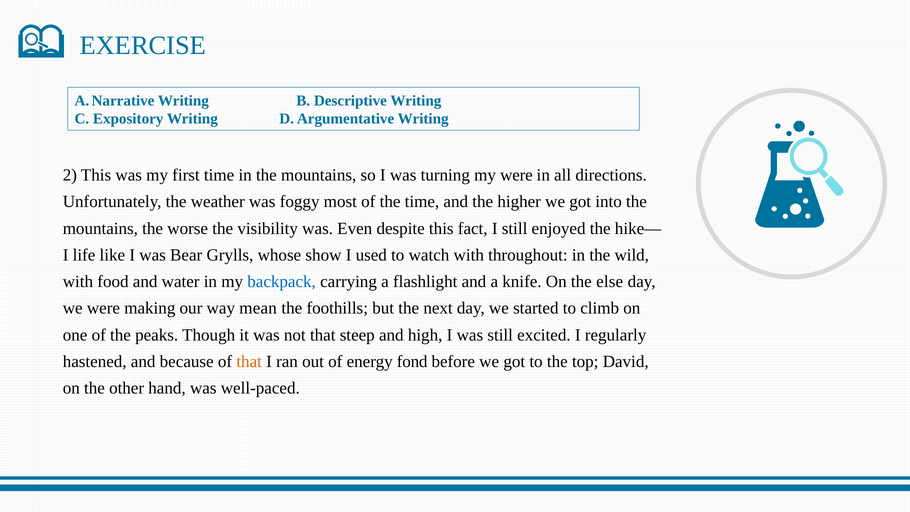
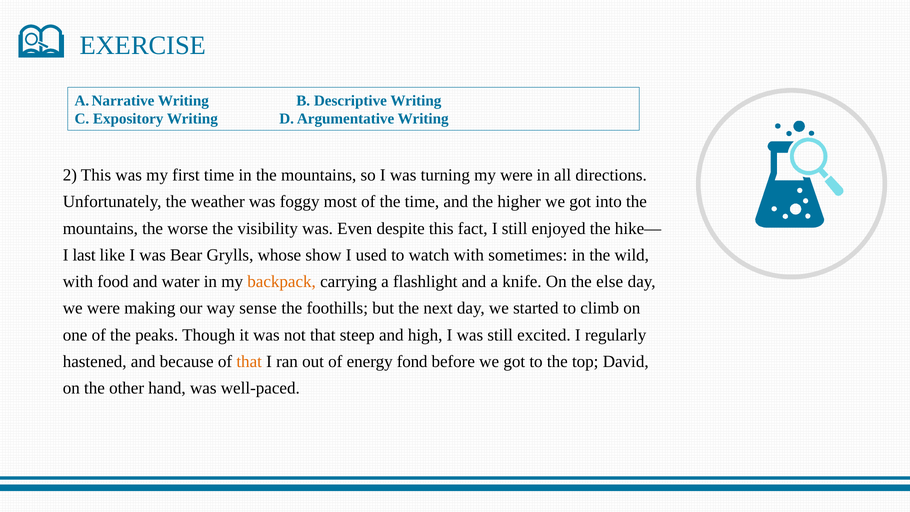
life: life -> last
throughout: throughout -> sometimes
backpack colour: blue -> orange
mean: mean -> sense
